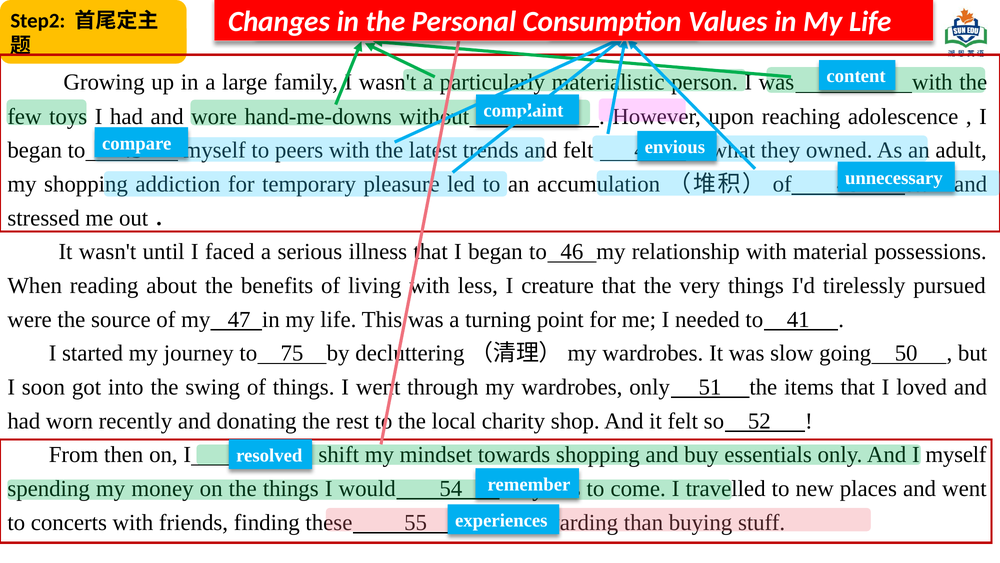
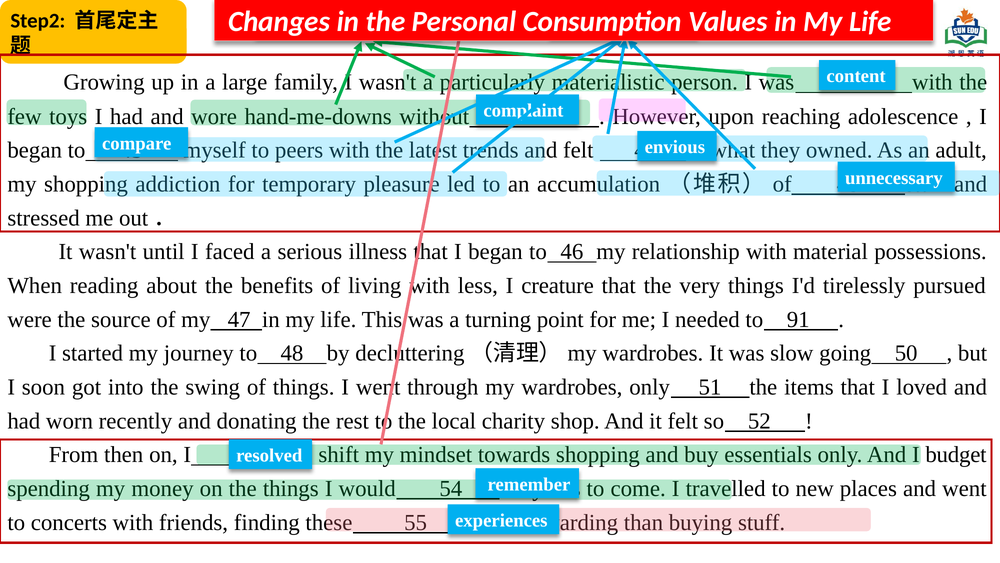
to 41: 41 -> 91
75: 75 -> 48
myself at (956, 454): myself -> budget
